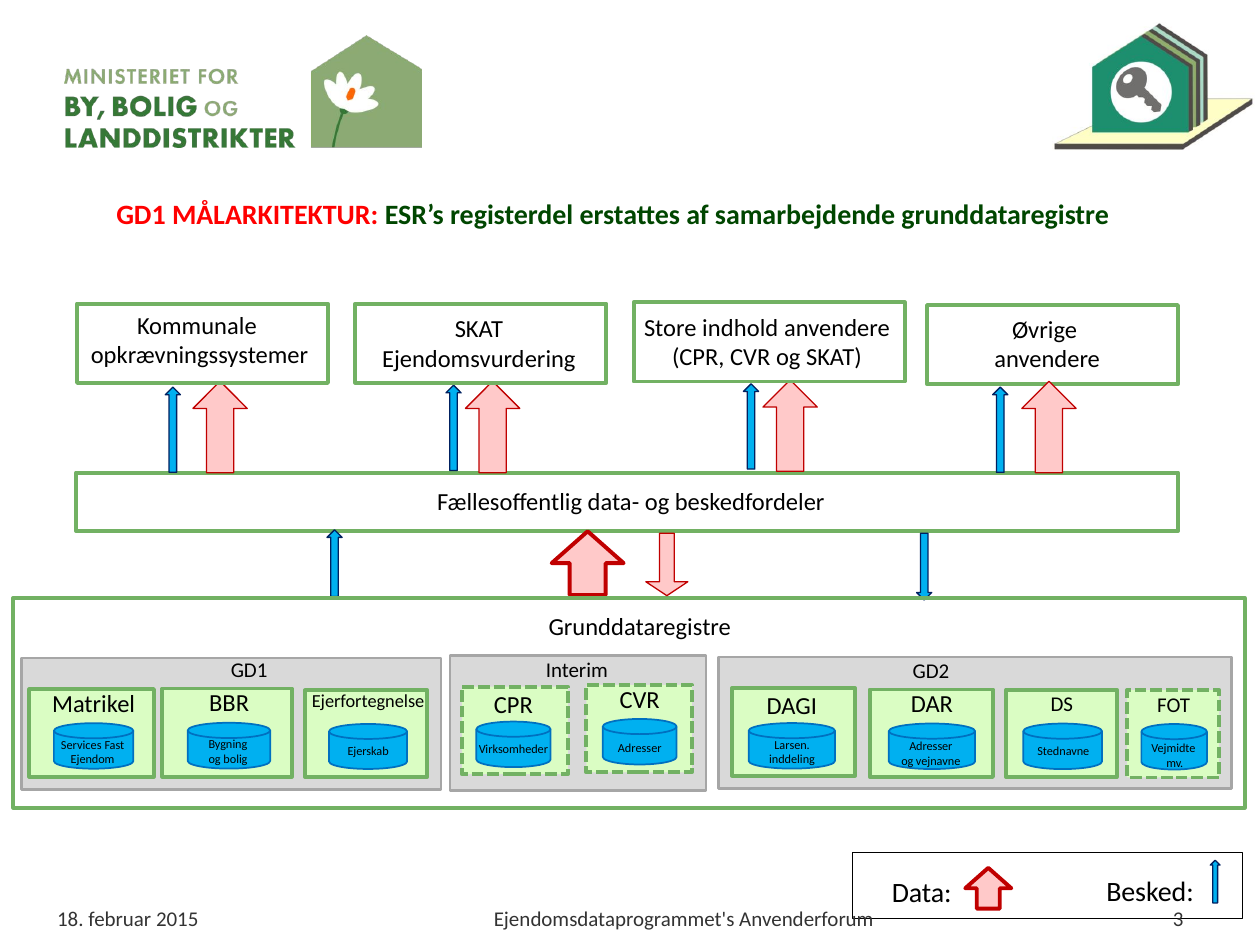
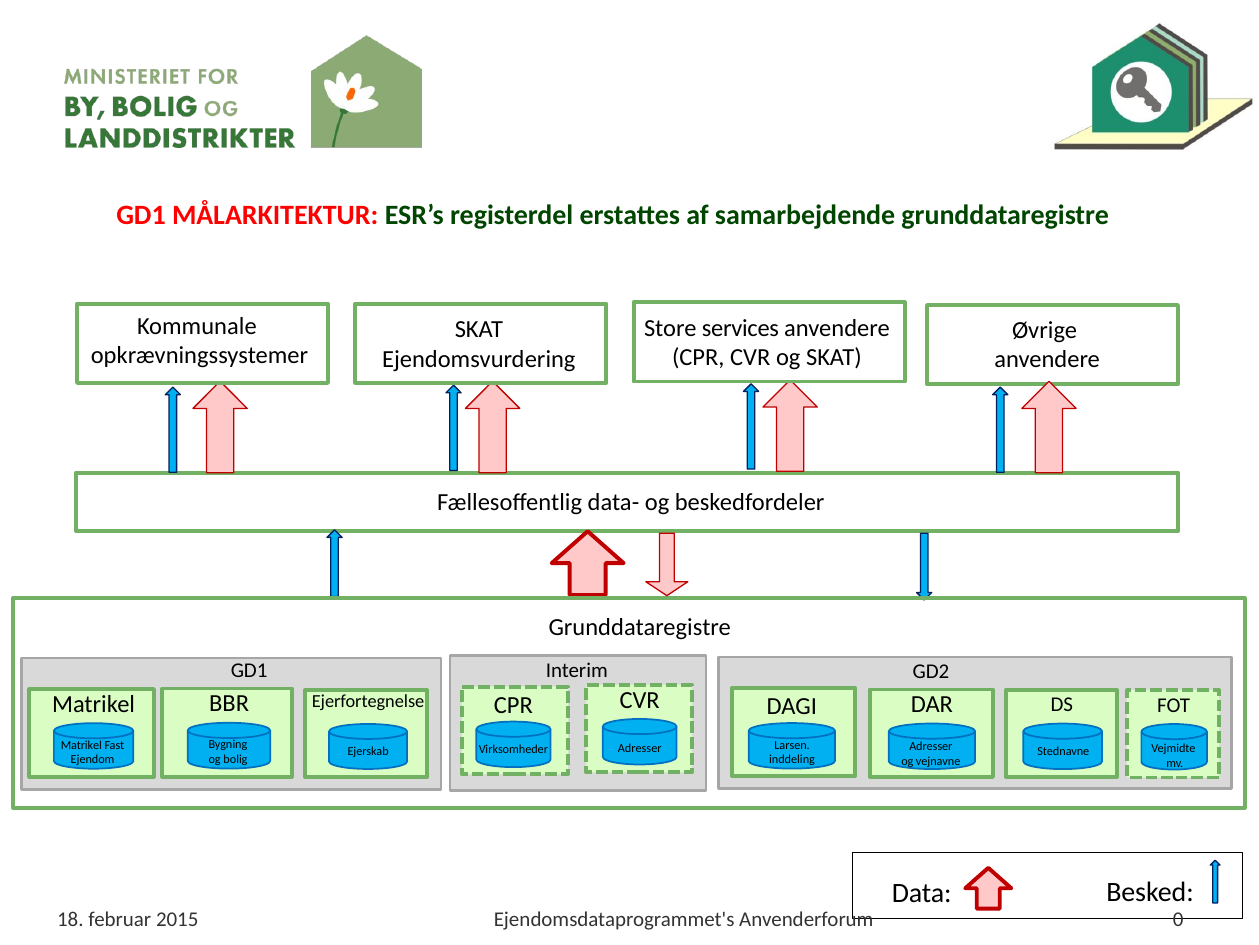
indhold: indhold -> services
Services at (81, 745): Services -> Matrikel
3: 3 -> 0
